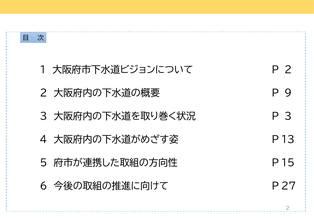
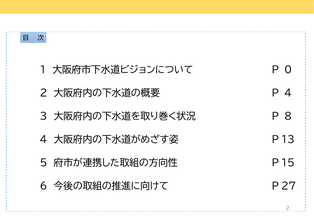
Ｐ 2: 2 -> 0
9: 9 -> 4
3: 3 -> 8
